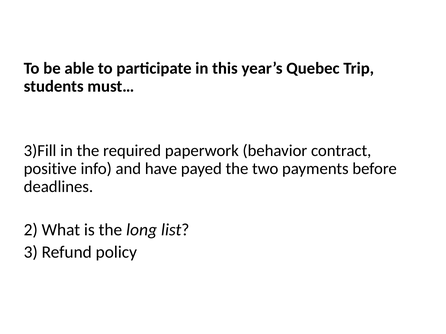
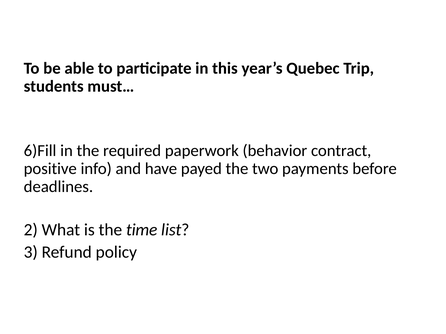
3)Fill: 3)Fill -> 6)Fill
long: long -> time
